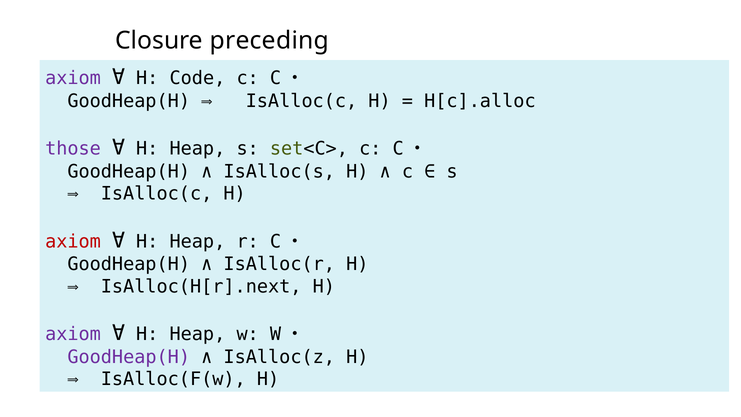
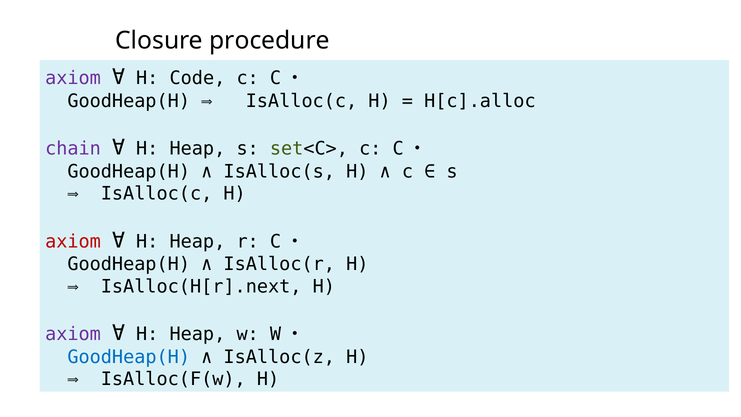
preceding: preceding -> procedure
those: those -> chain
GoodHeap(H at (129, 357) colour: purple -> blue
